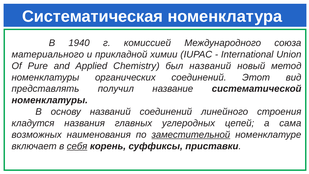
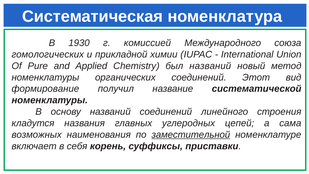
1940: 1940 -> 1930
материального: материального -> гомологических
представлять: представлять -> формирование
себя underline: present -> none
